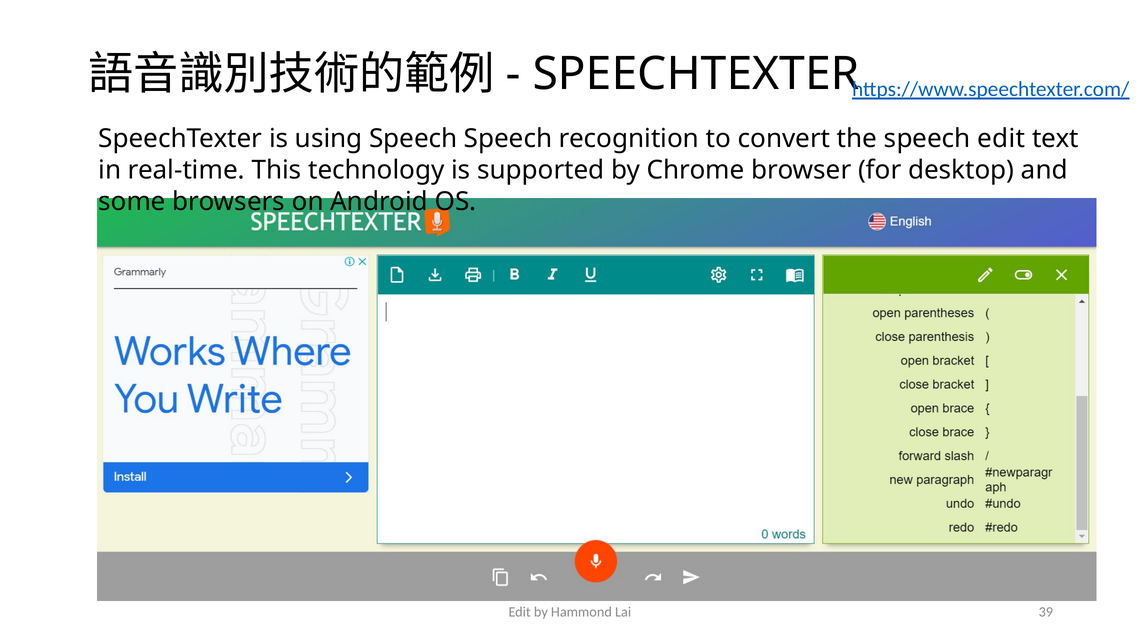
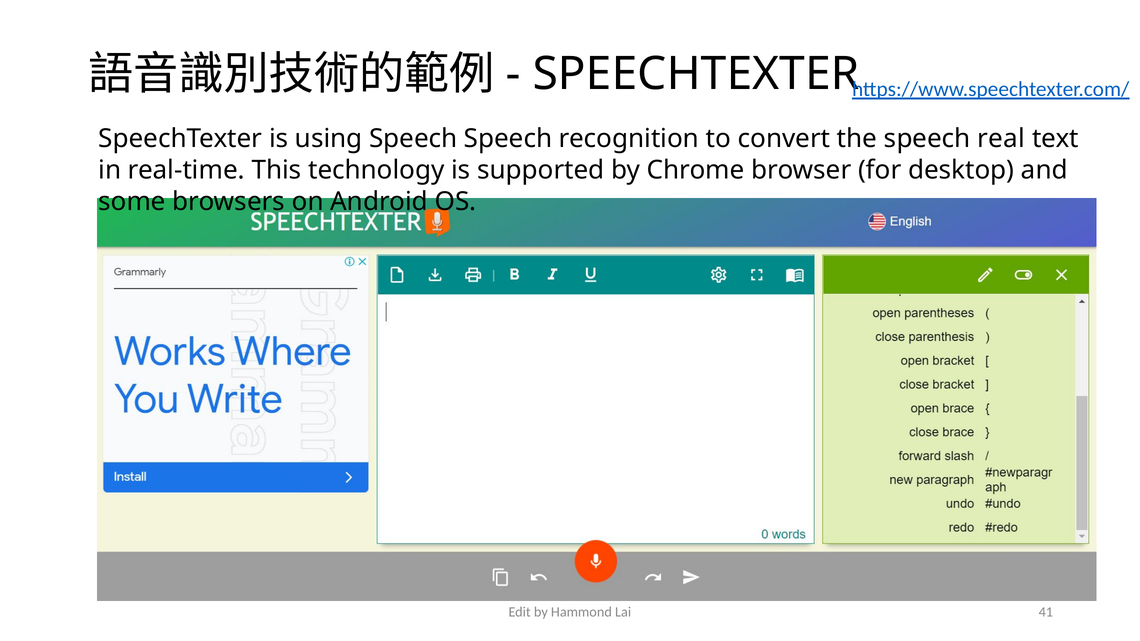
speech edit: edit -> real
39: 39 -> 41
